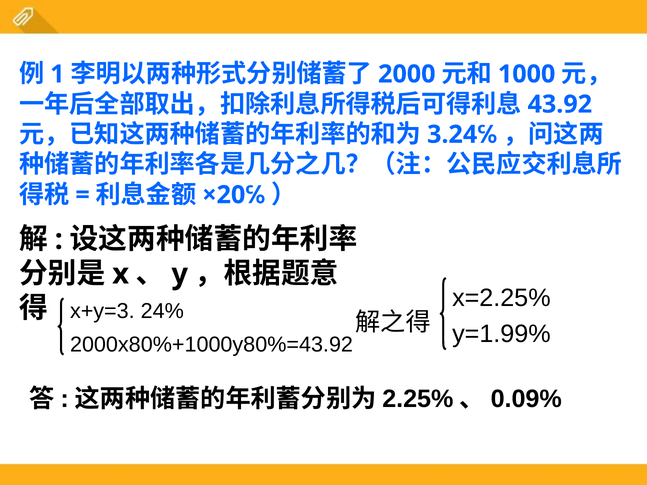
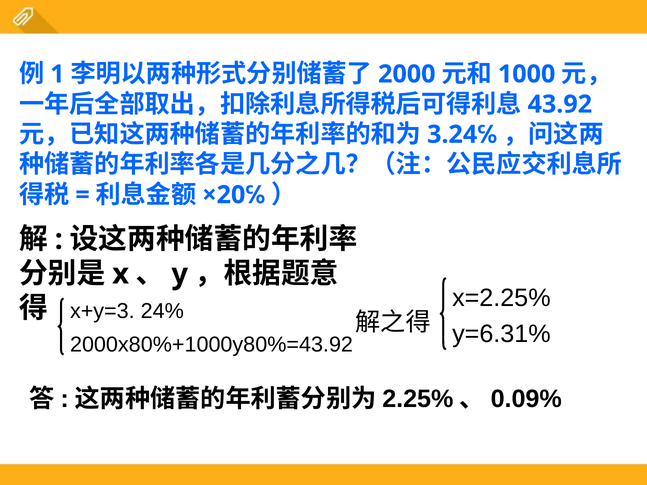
y=1.99%: y=1.99% -> y=6.31%
